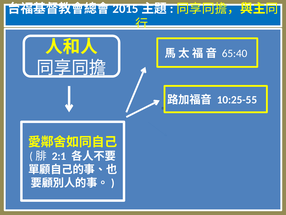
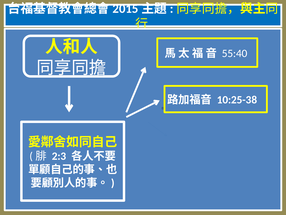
65:40: 65:40 -> 55:40
10:25-55: 10:25-55 -> 10:25-38
2:1: 2:1 -> 2:3
